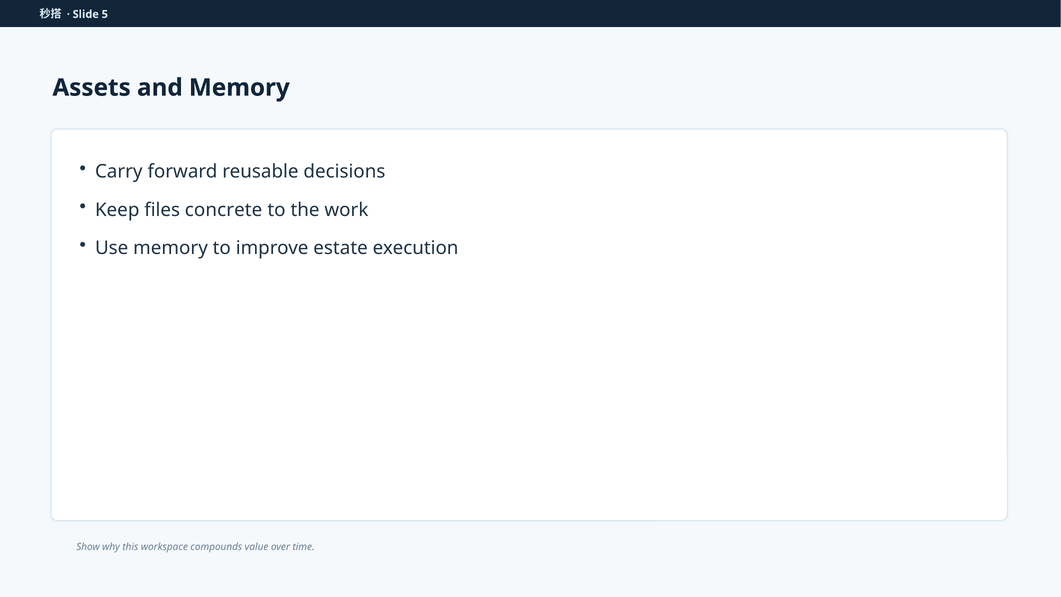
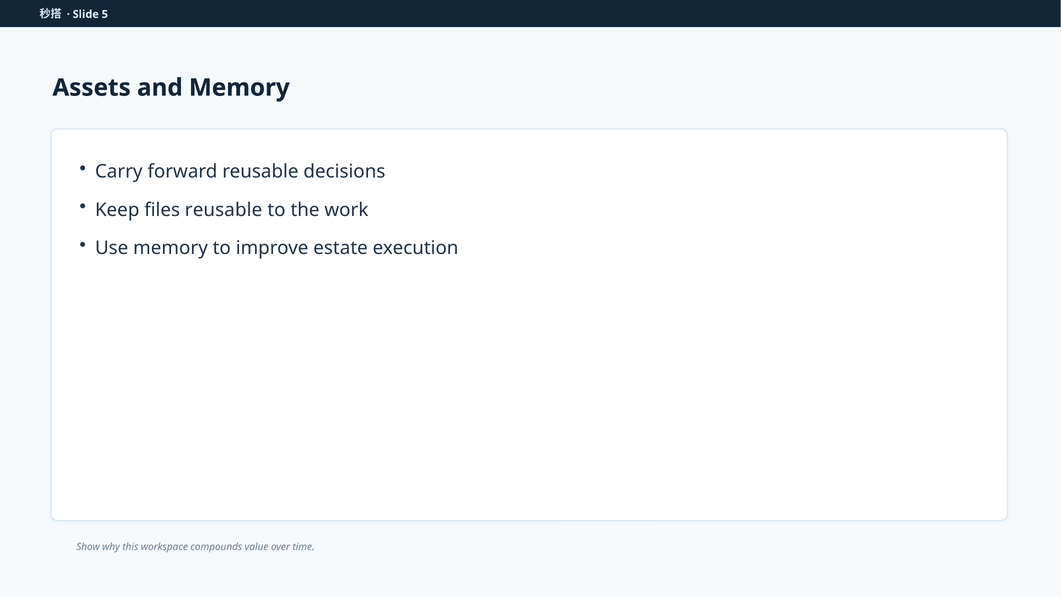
files concrete: concrete -> reusable
